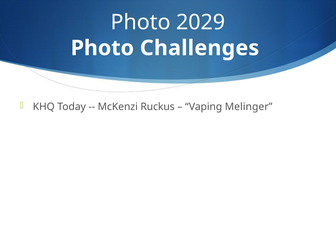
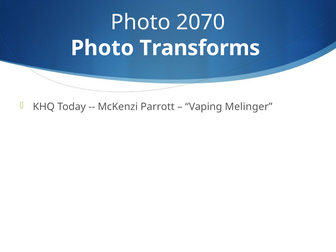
2029: 2029 -> 2070
Challenges: Challenges -> Transforms
Ruckus: Ruckus -> Parrott
